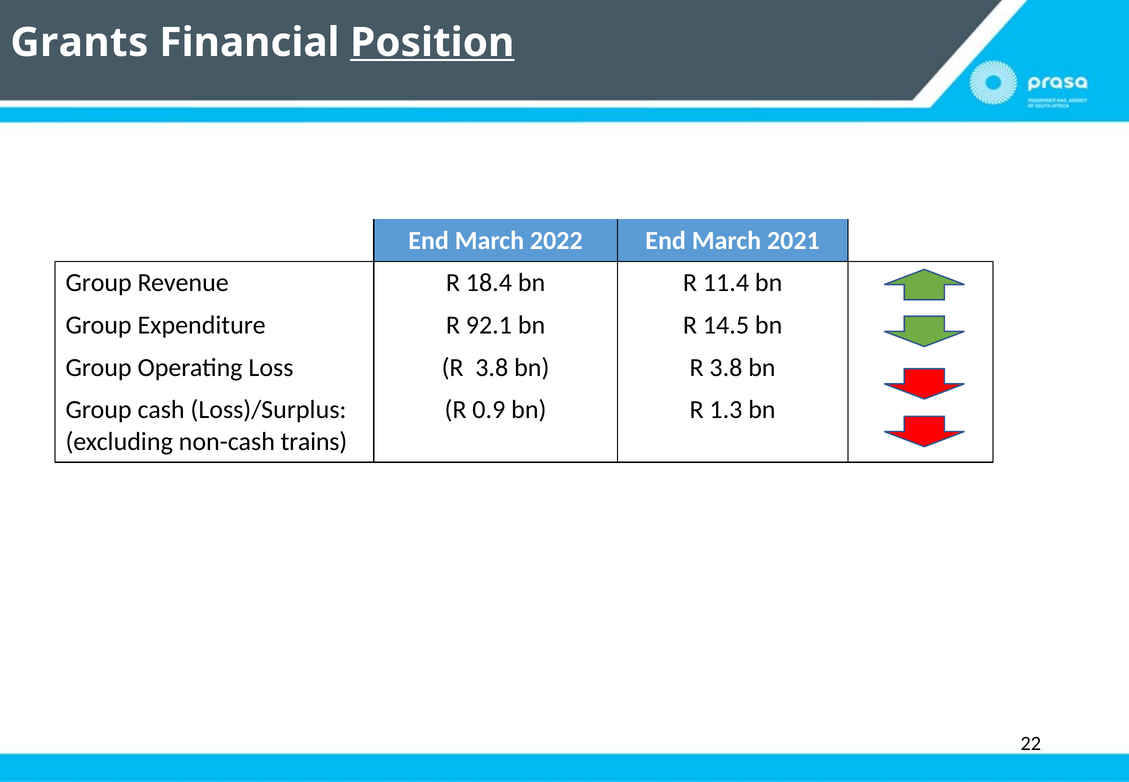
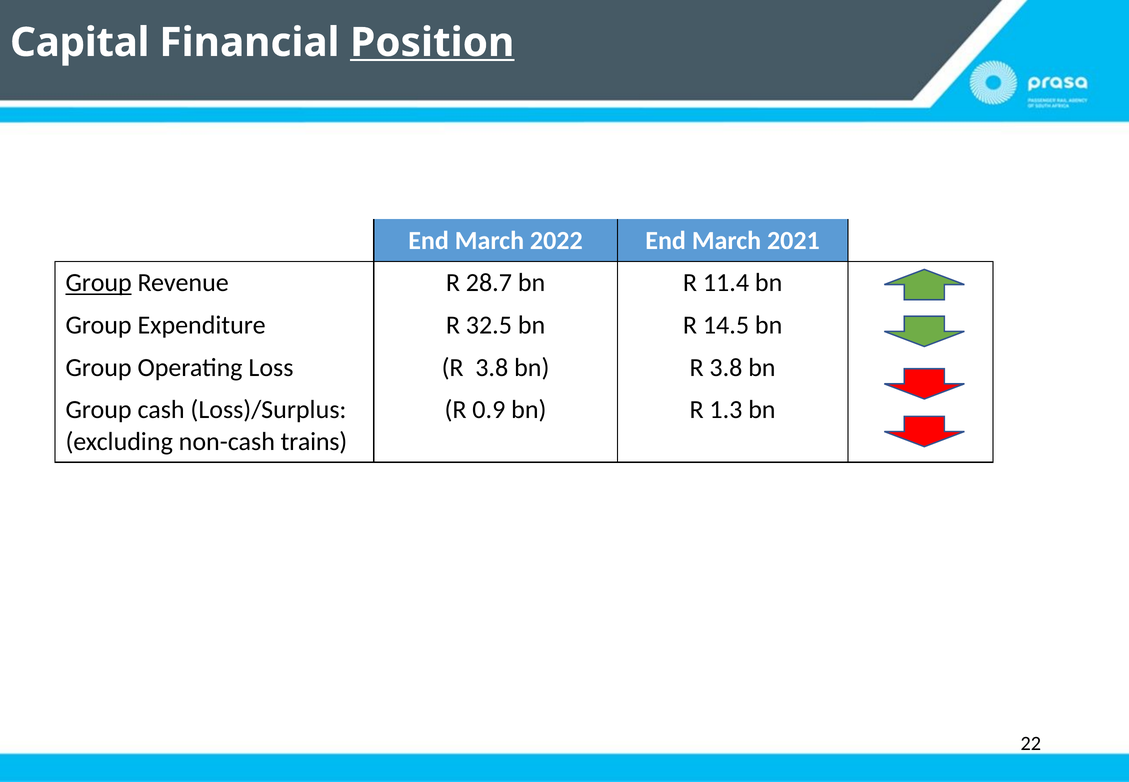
Grants: Grants -> Capital
Group at (99, 283) underline: none -> present
18.4: 18.4 -> 28.7
92.1: 92.1 -> 32.5
